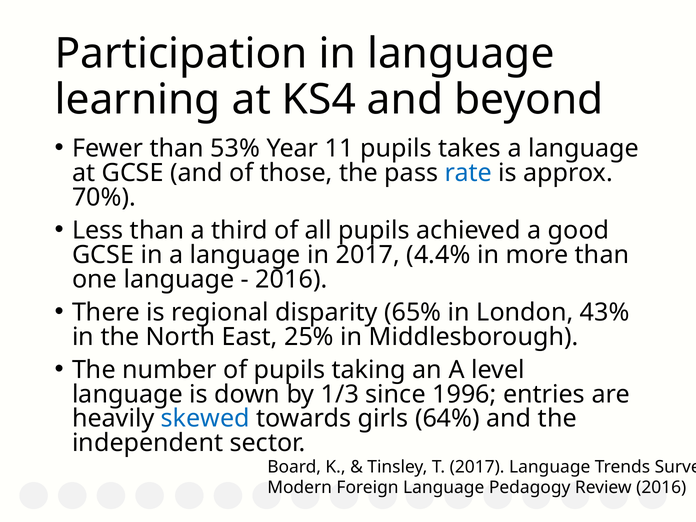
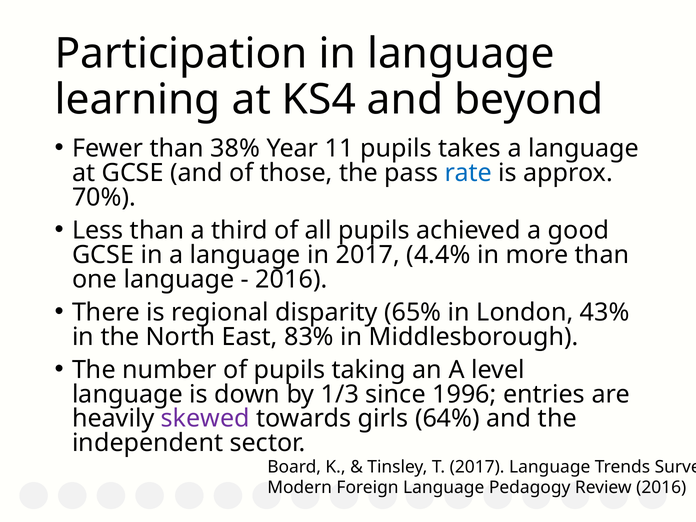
53%: 53% -> 38%
25%: 25% -> 83%
skewed colour: blue -> purple
